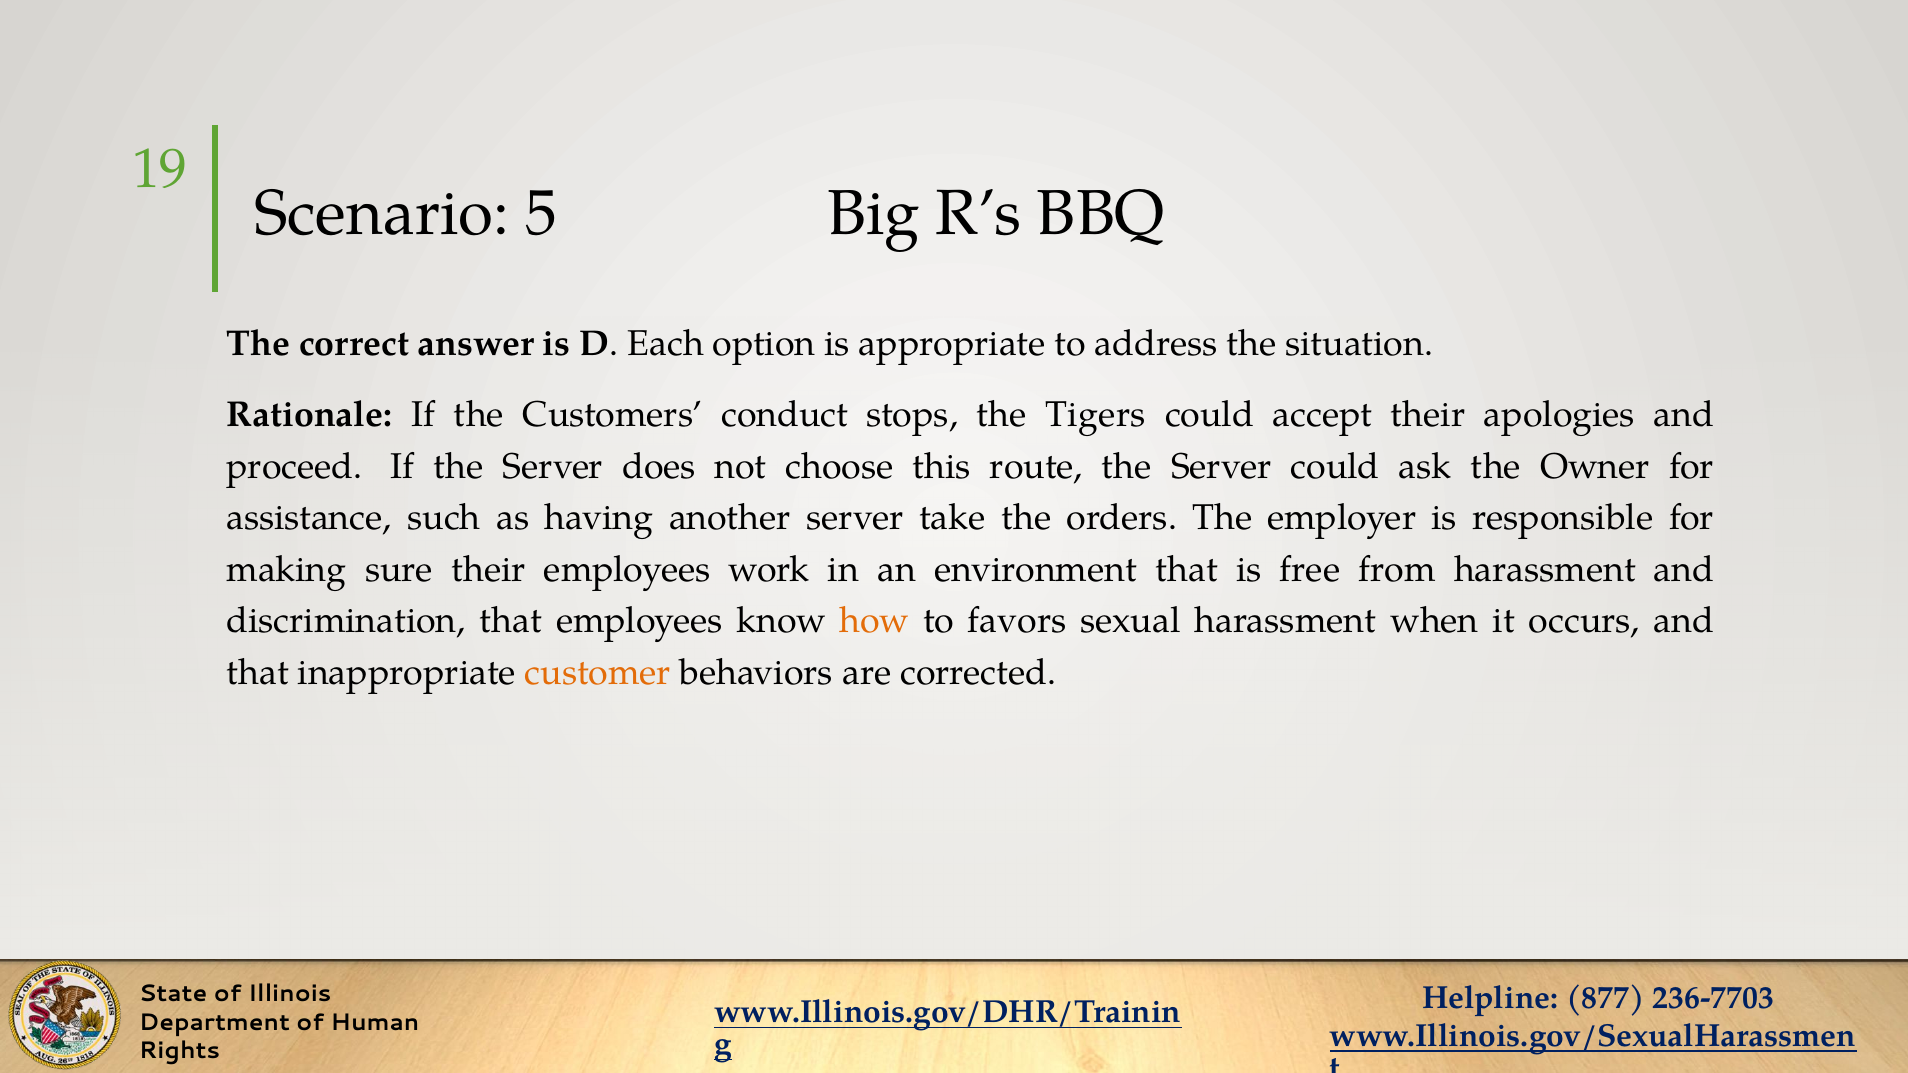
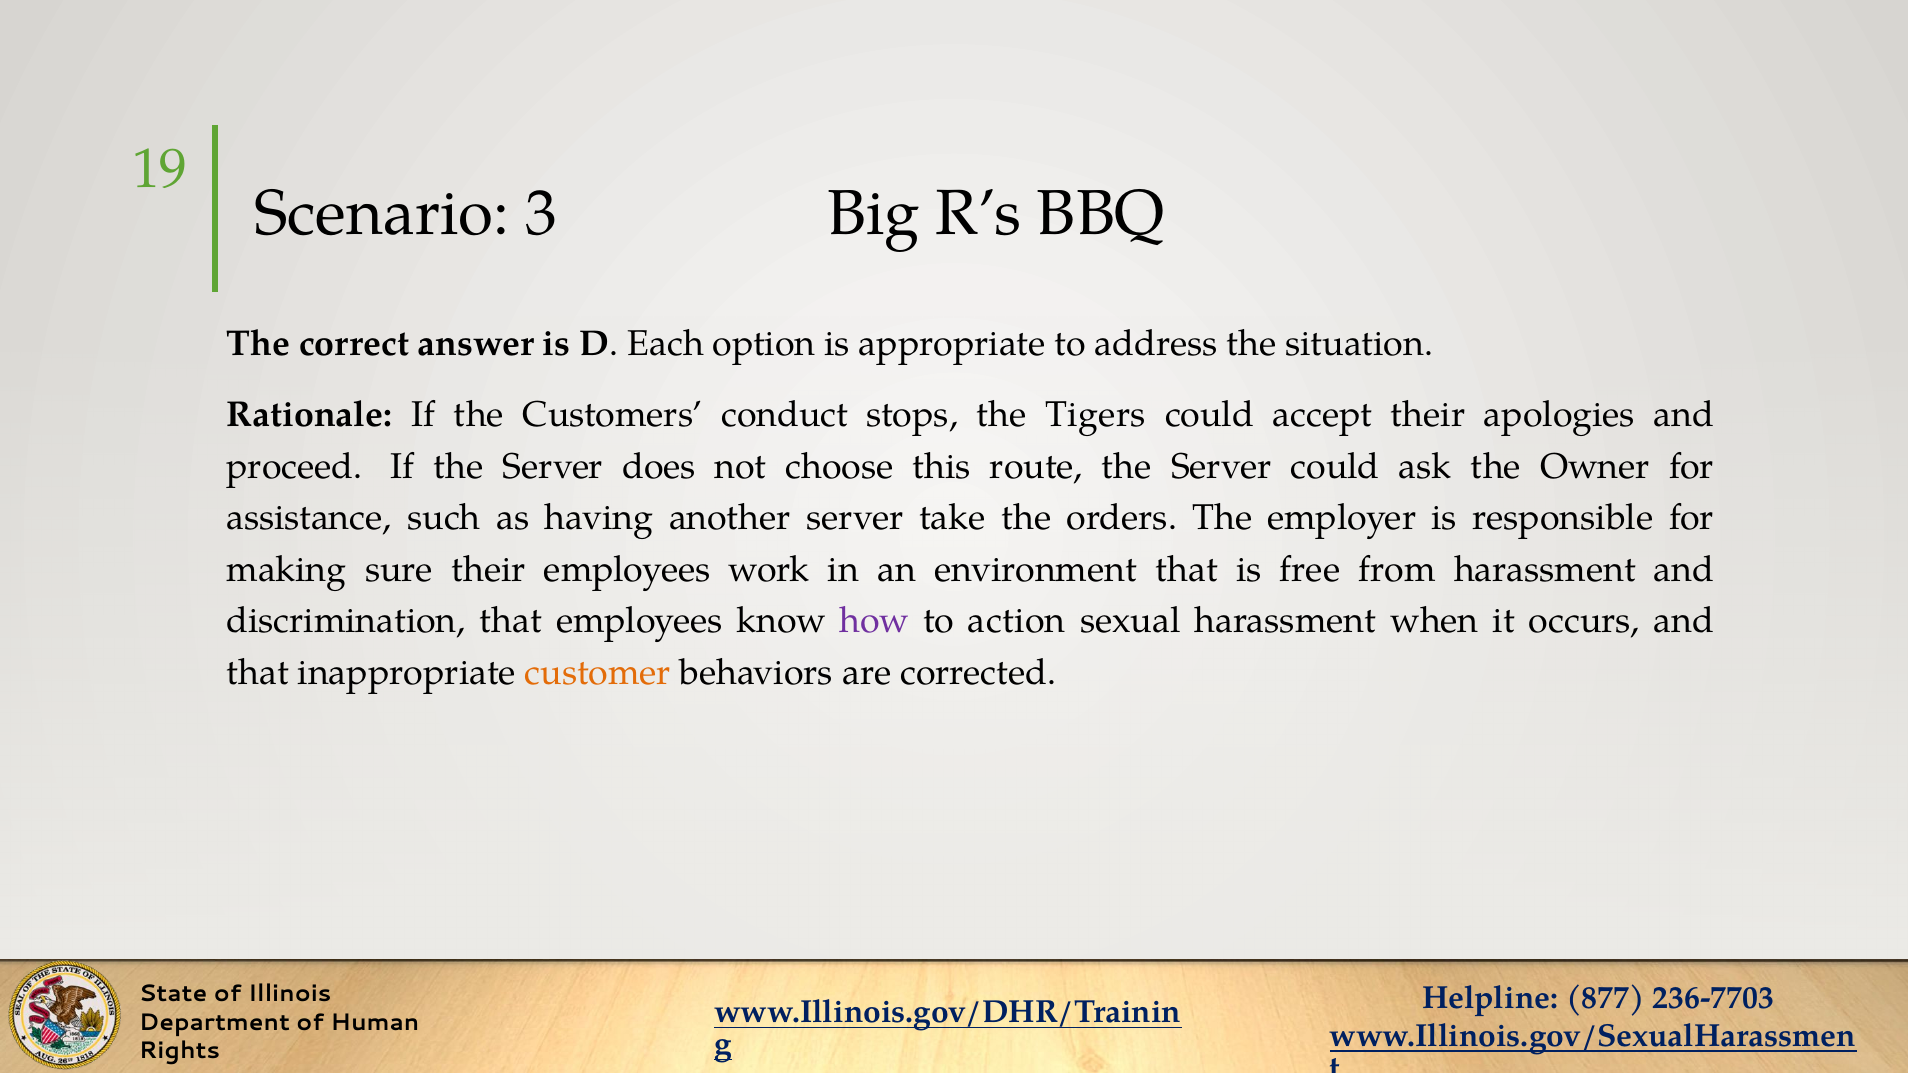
5: 5 -> 3
how colour: orange -> purple
favors: favors -> action
